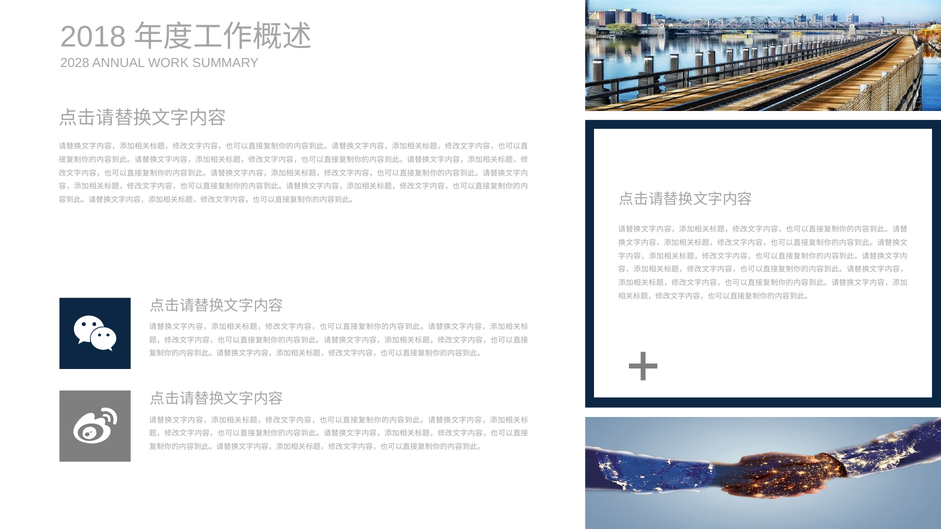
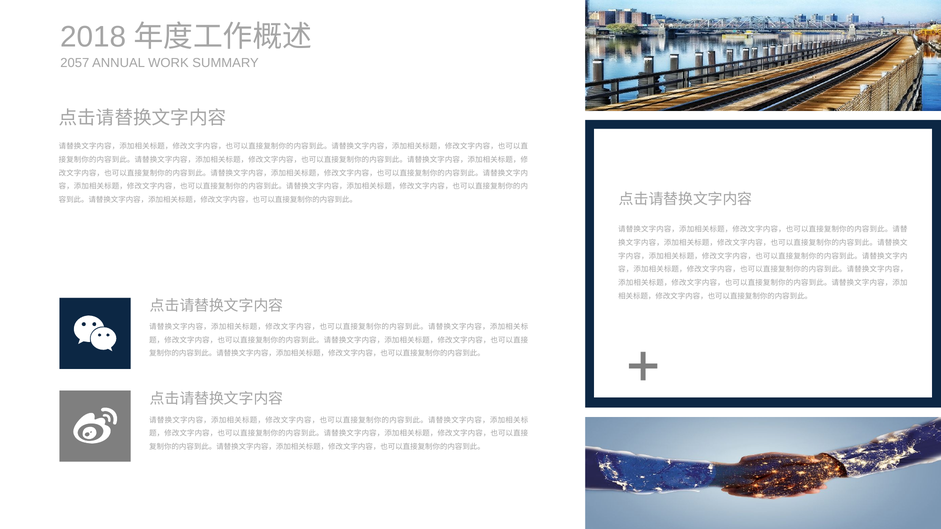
2028: 2028 -> 2057
